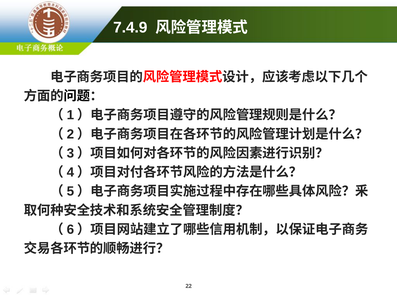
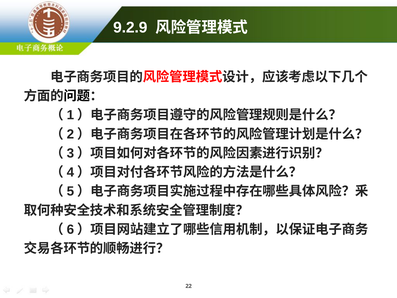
7.4.9: 7.4.9 -> 9.2.9
